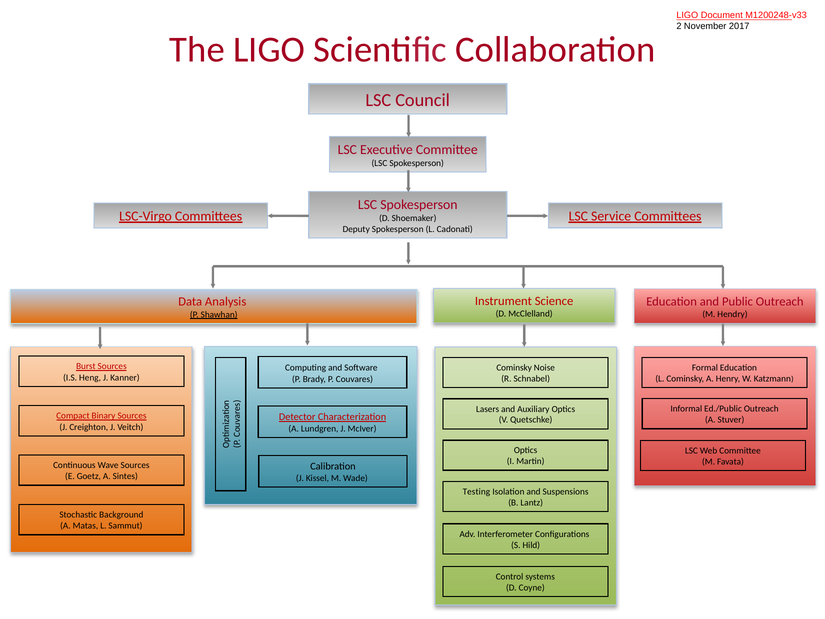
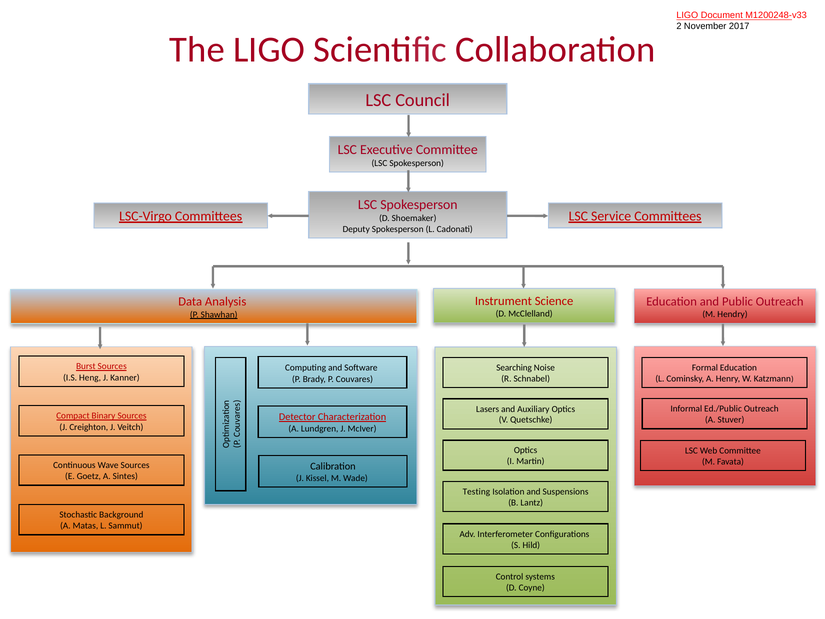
Cominsky at (514, 367): Cominsky -> Searching
